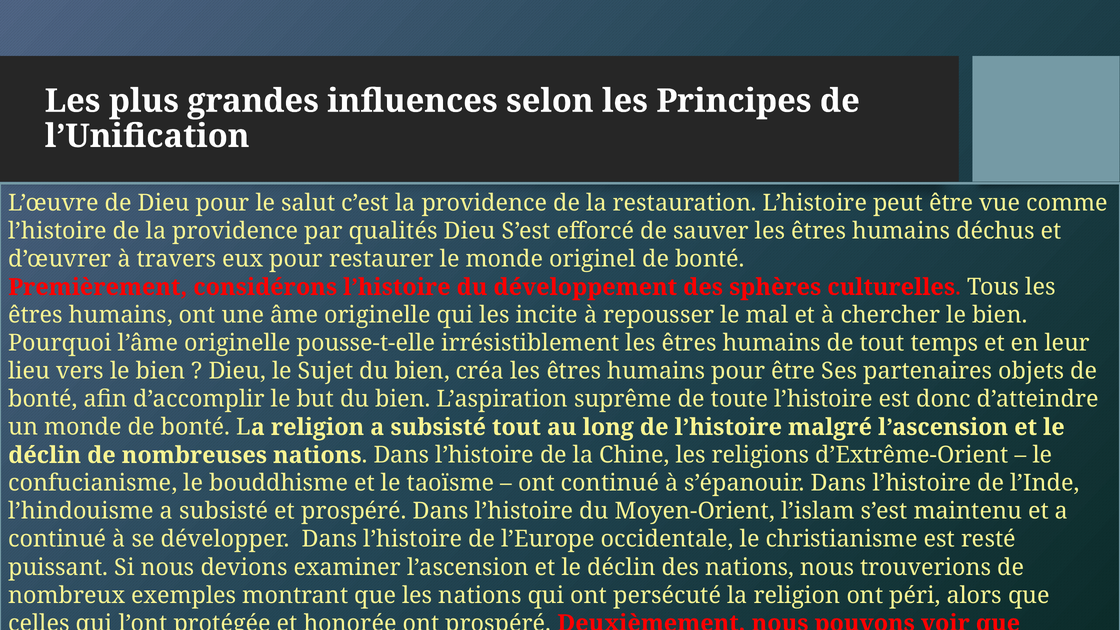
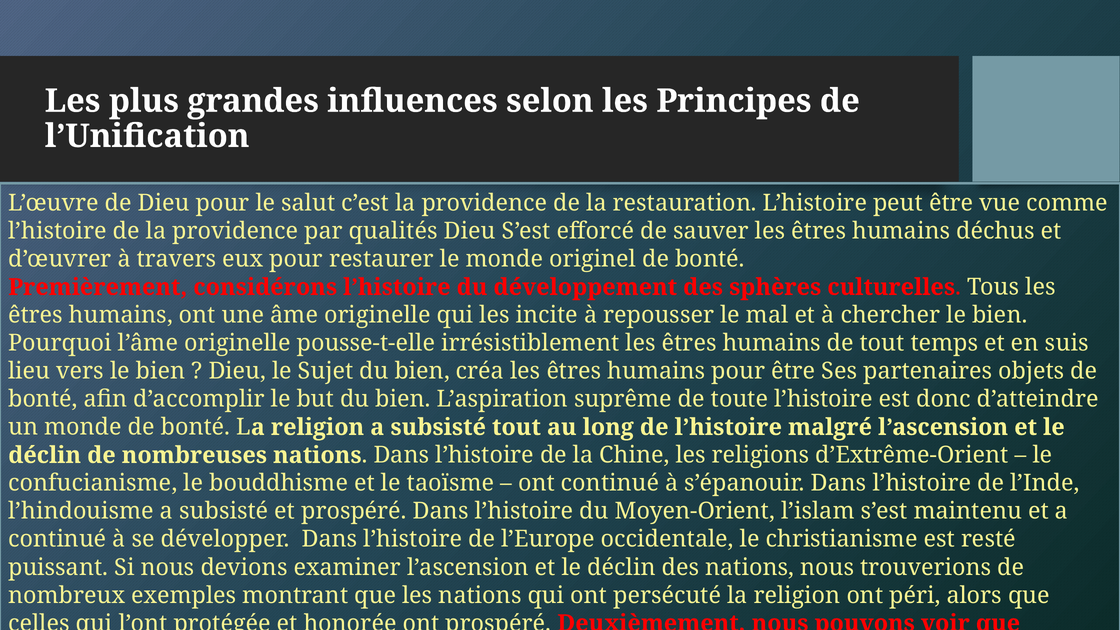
leur: leur -> suis
